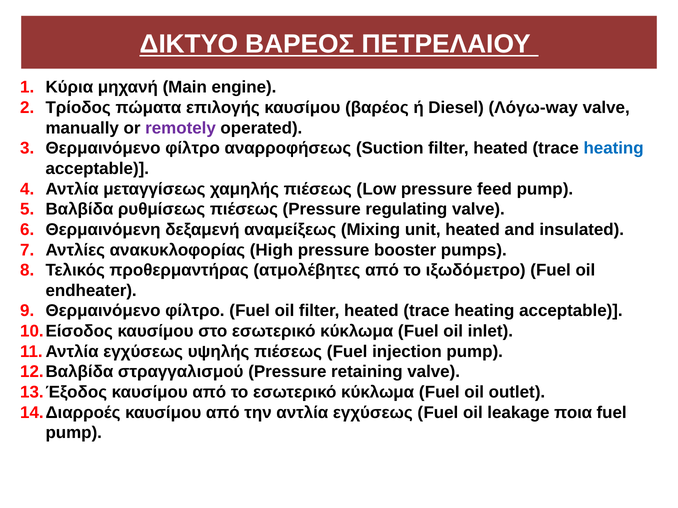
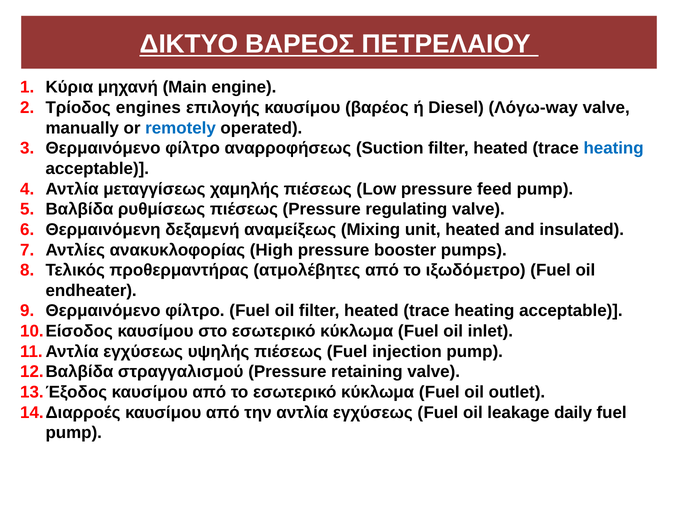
πώματα: πώματα -> engines
remotely colour: purple -> blue
ποια: ποια -> daily
